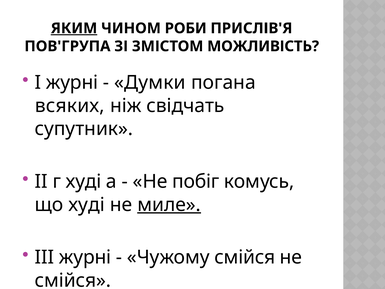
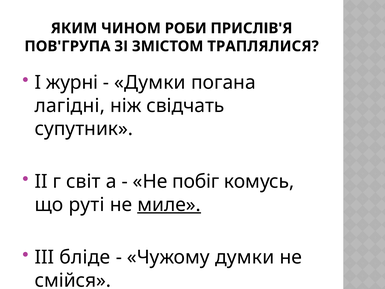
ЯКИМ underline: present -> none
МОЖЛИВІСТЬ: МОЖЛИВІСТЬ -> ТРАПЛЯЛИСЯ
всяких: всяких -> лагідні
г худі: худі -> світ
що худі: худі -> руті
III журні: журні -> бліде
Чужому смійся: смійся -> думки
